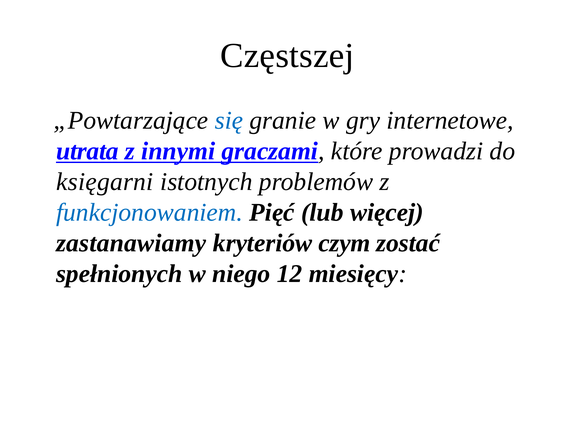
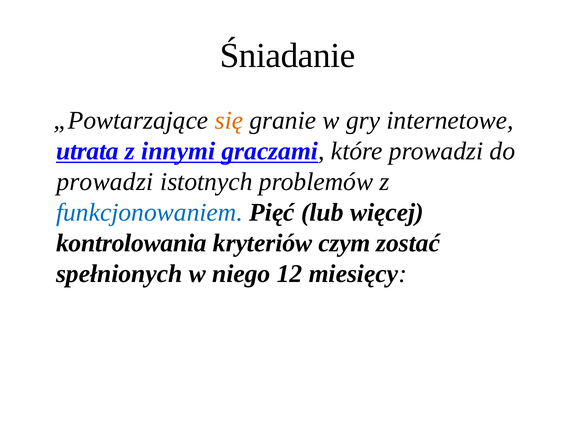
Częstszej: Częstszej -> Śniadanie
się colour: blue -> orange
księgarni at (105, 182): księgarni -> prowadzi
zastanawiamy: zastanawiamy -> kontrolowania
